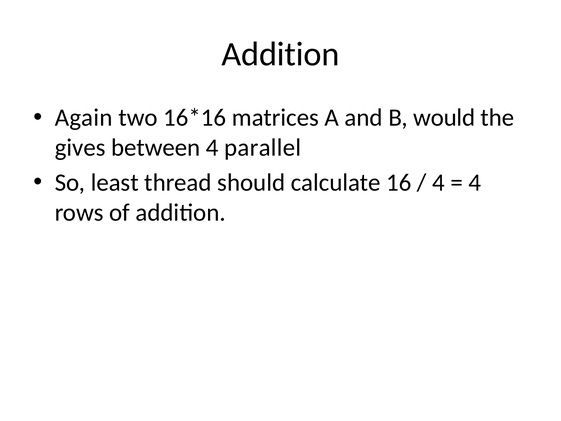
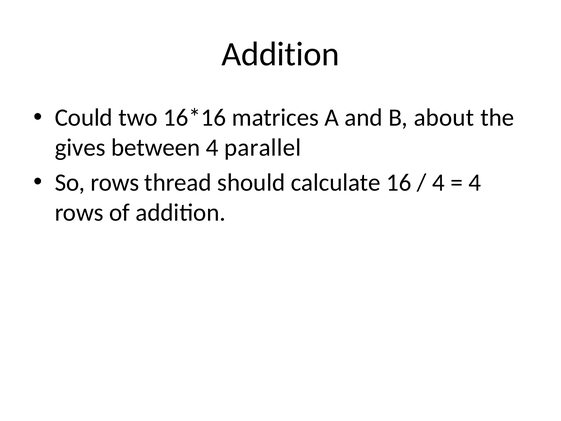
Again: Again -> Could
would: would -> about
So least: least -> rows
